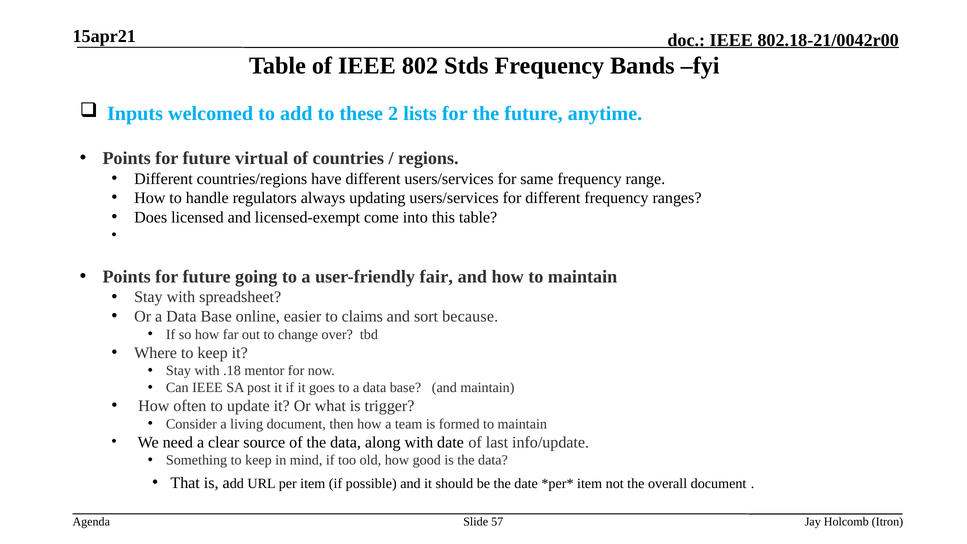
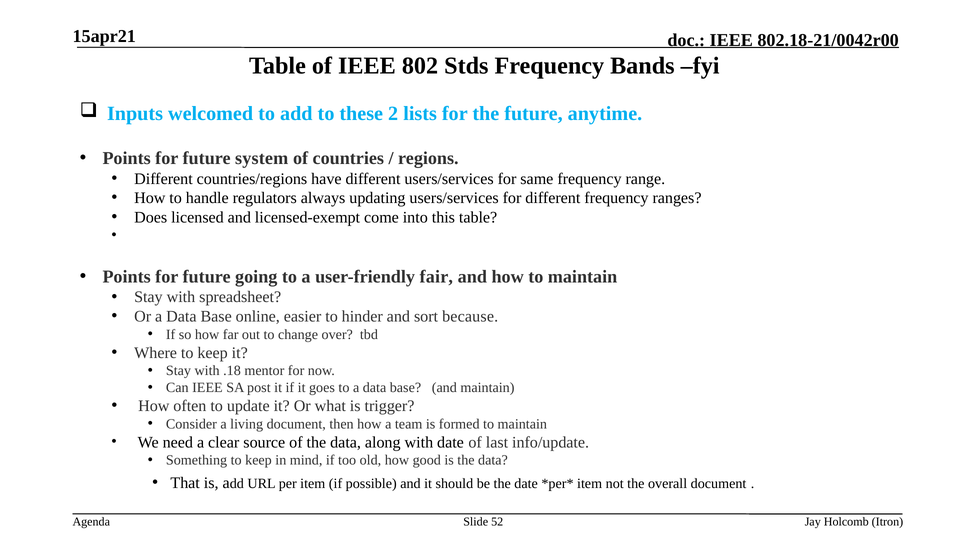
virtual: virtual -> system
claims: claims -> hinder
57: 57 -> 52
